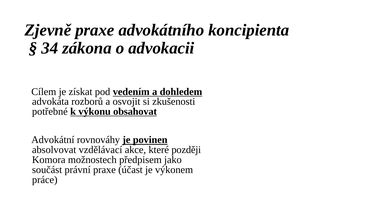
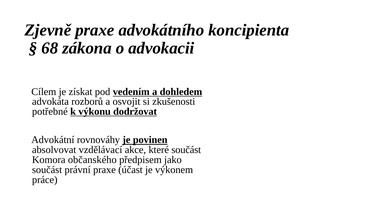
34: 34 -> 68
obsahovat: obsahovat -> dodržovat
které později: později -> součást
možnostech: možnostech -> občanského
